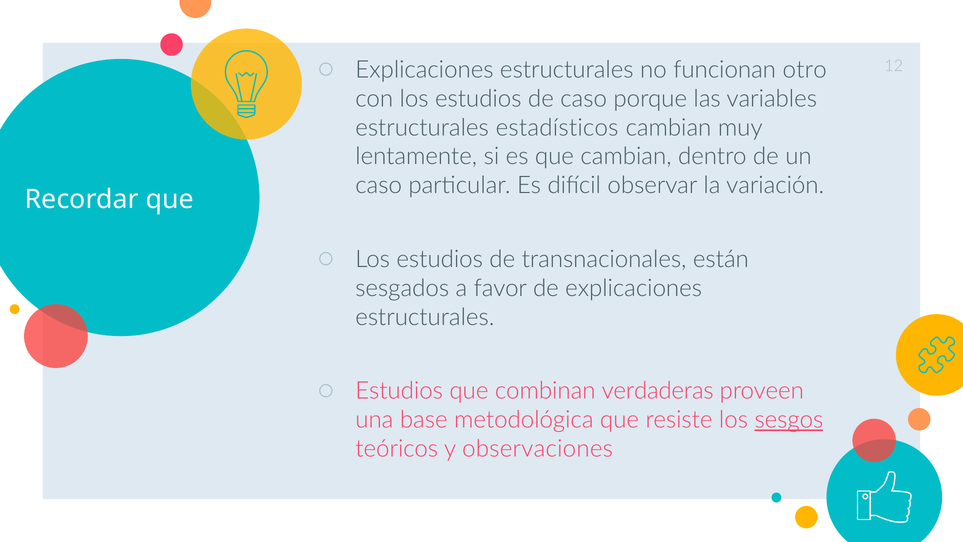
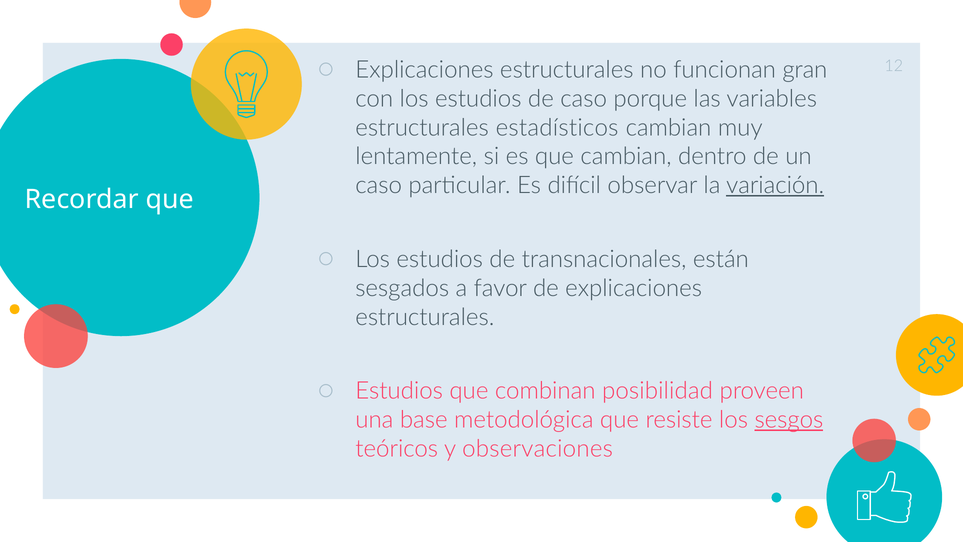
otro: otro -> gran
variación underline: none -> present
verdaderas: verdaderas -> posibilidad
